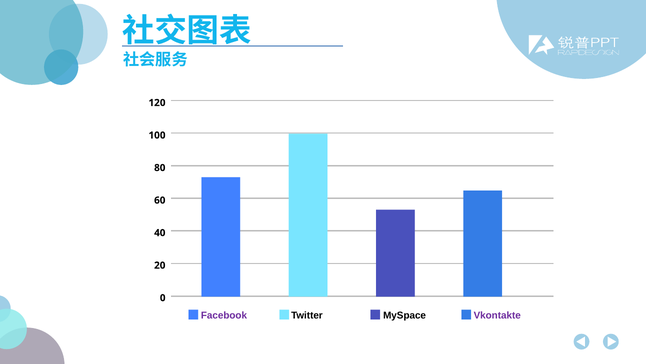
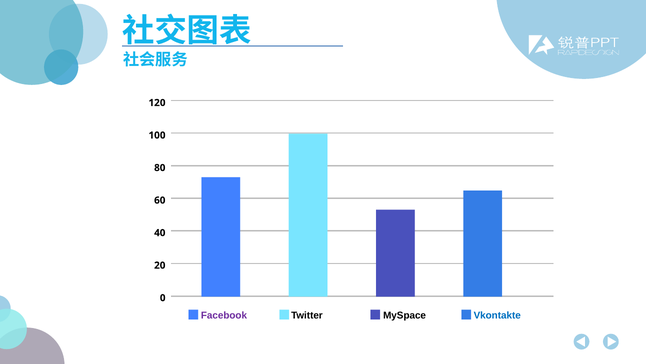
Vkontakte colour: purple -> blue
